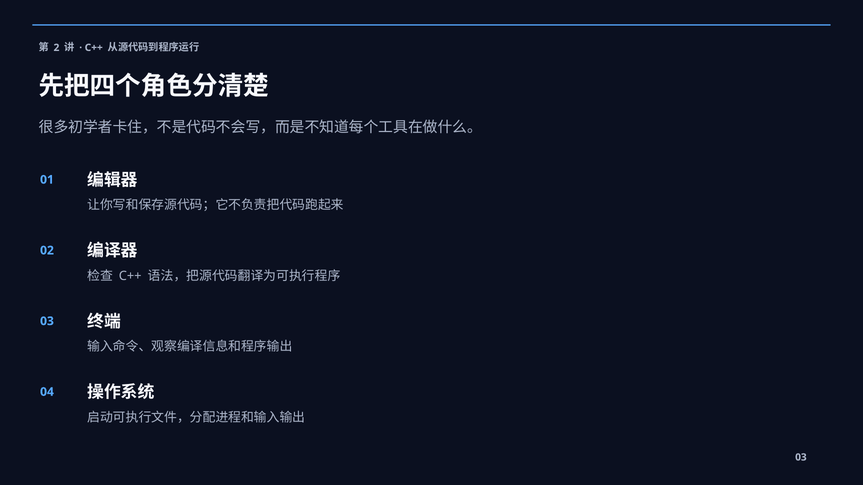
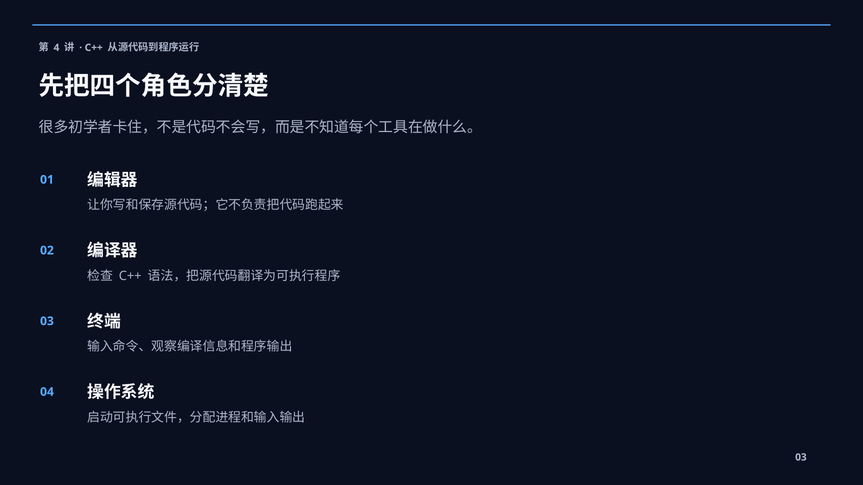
2: 2 -> 4
